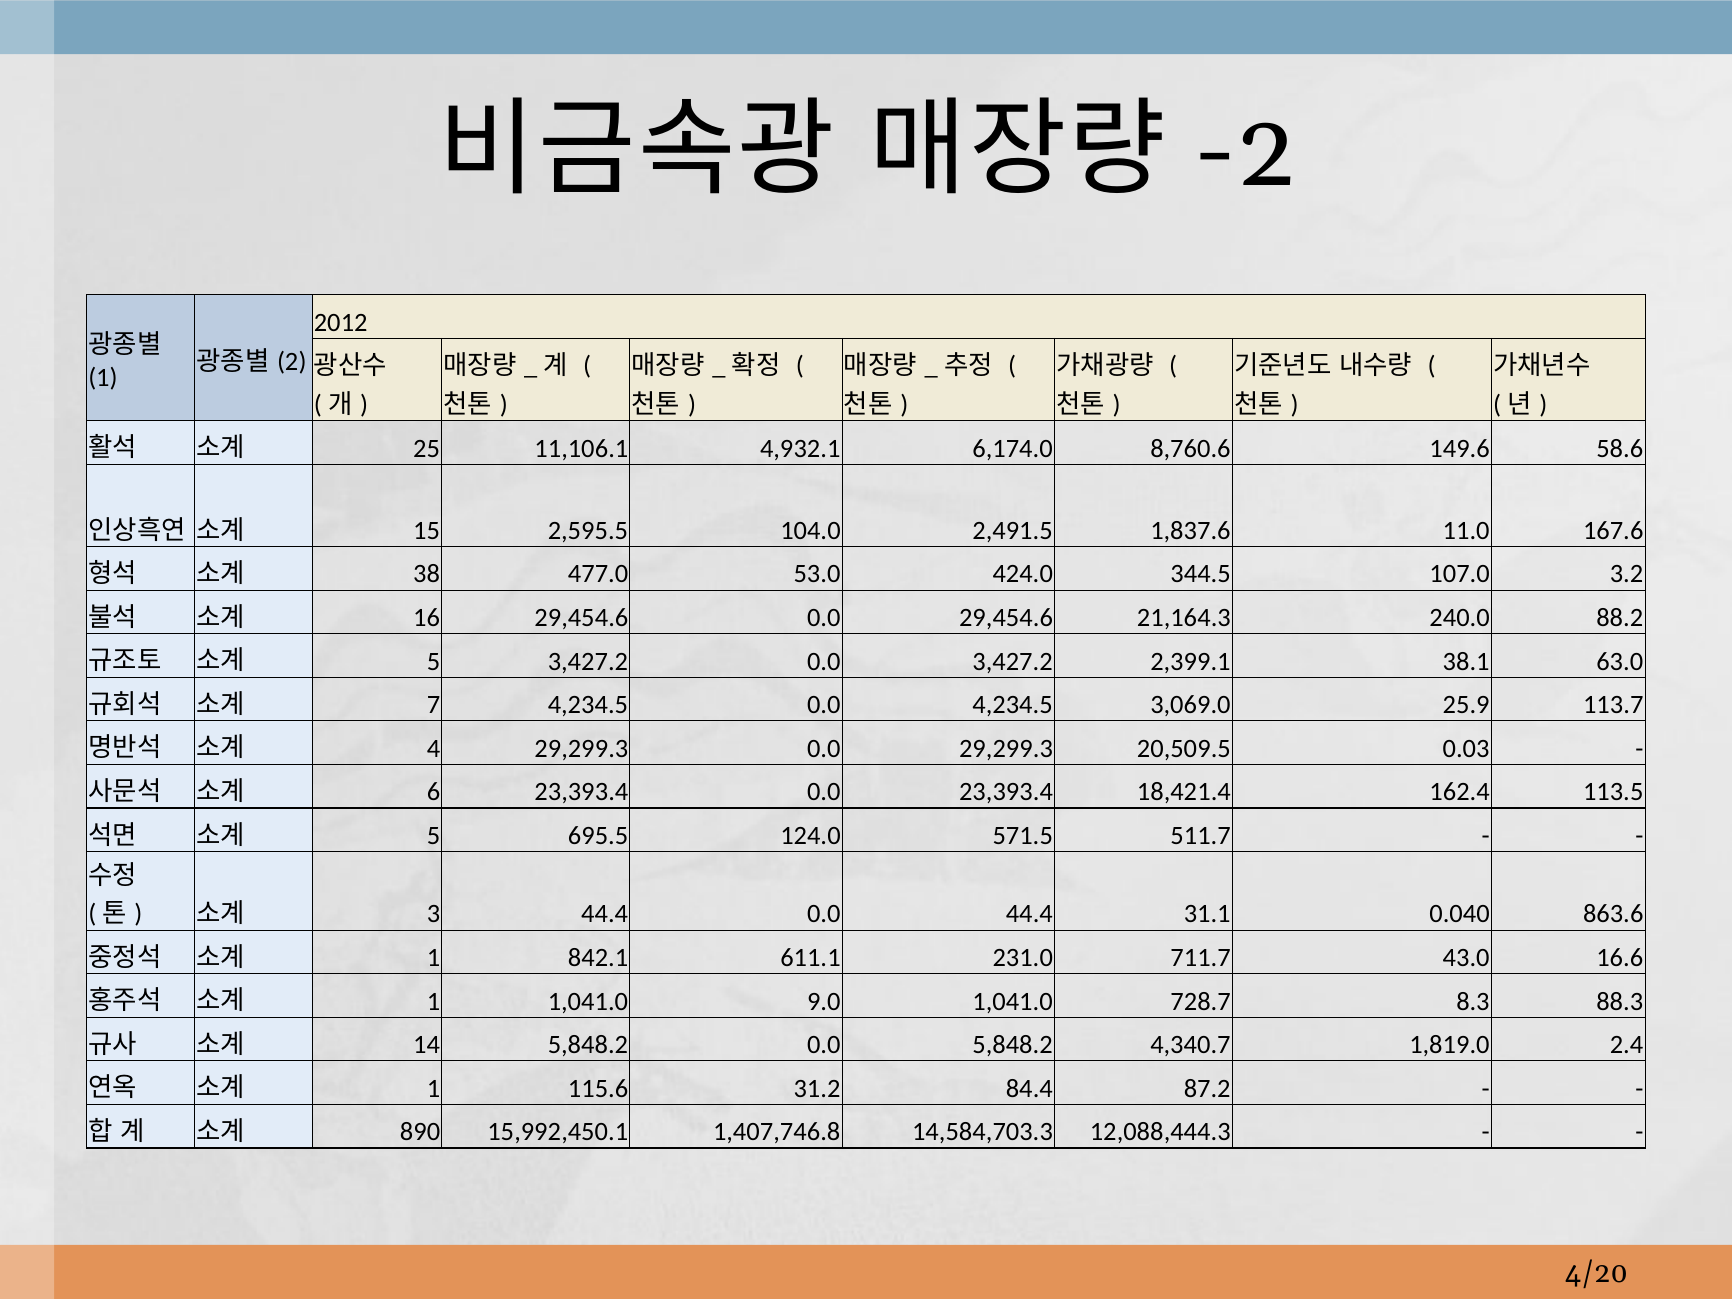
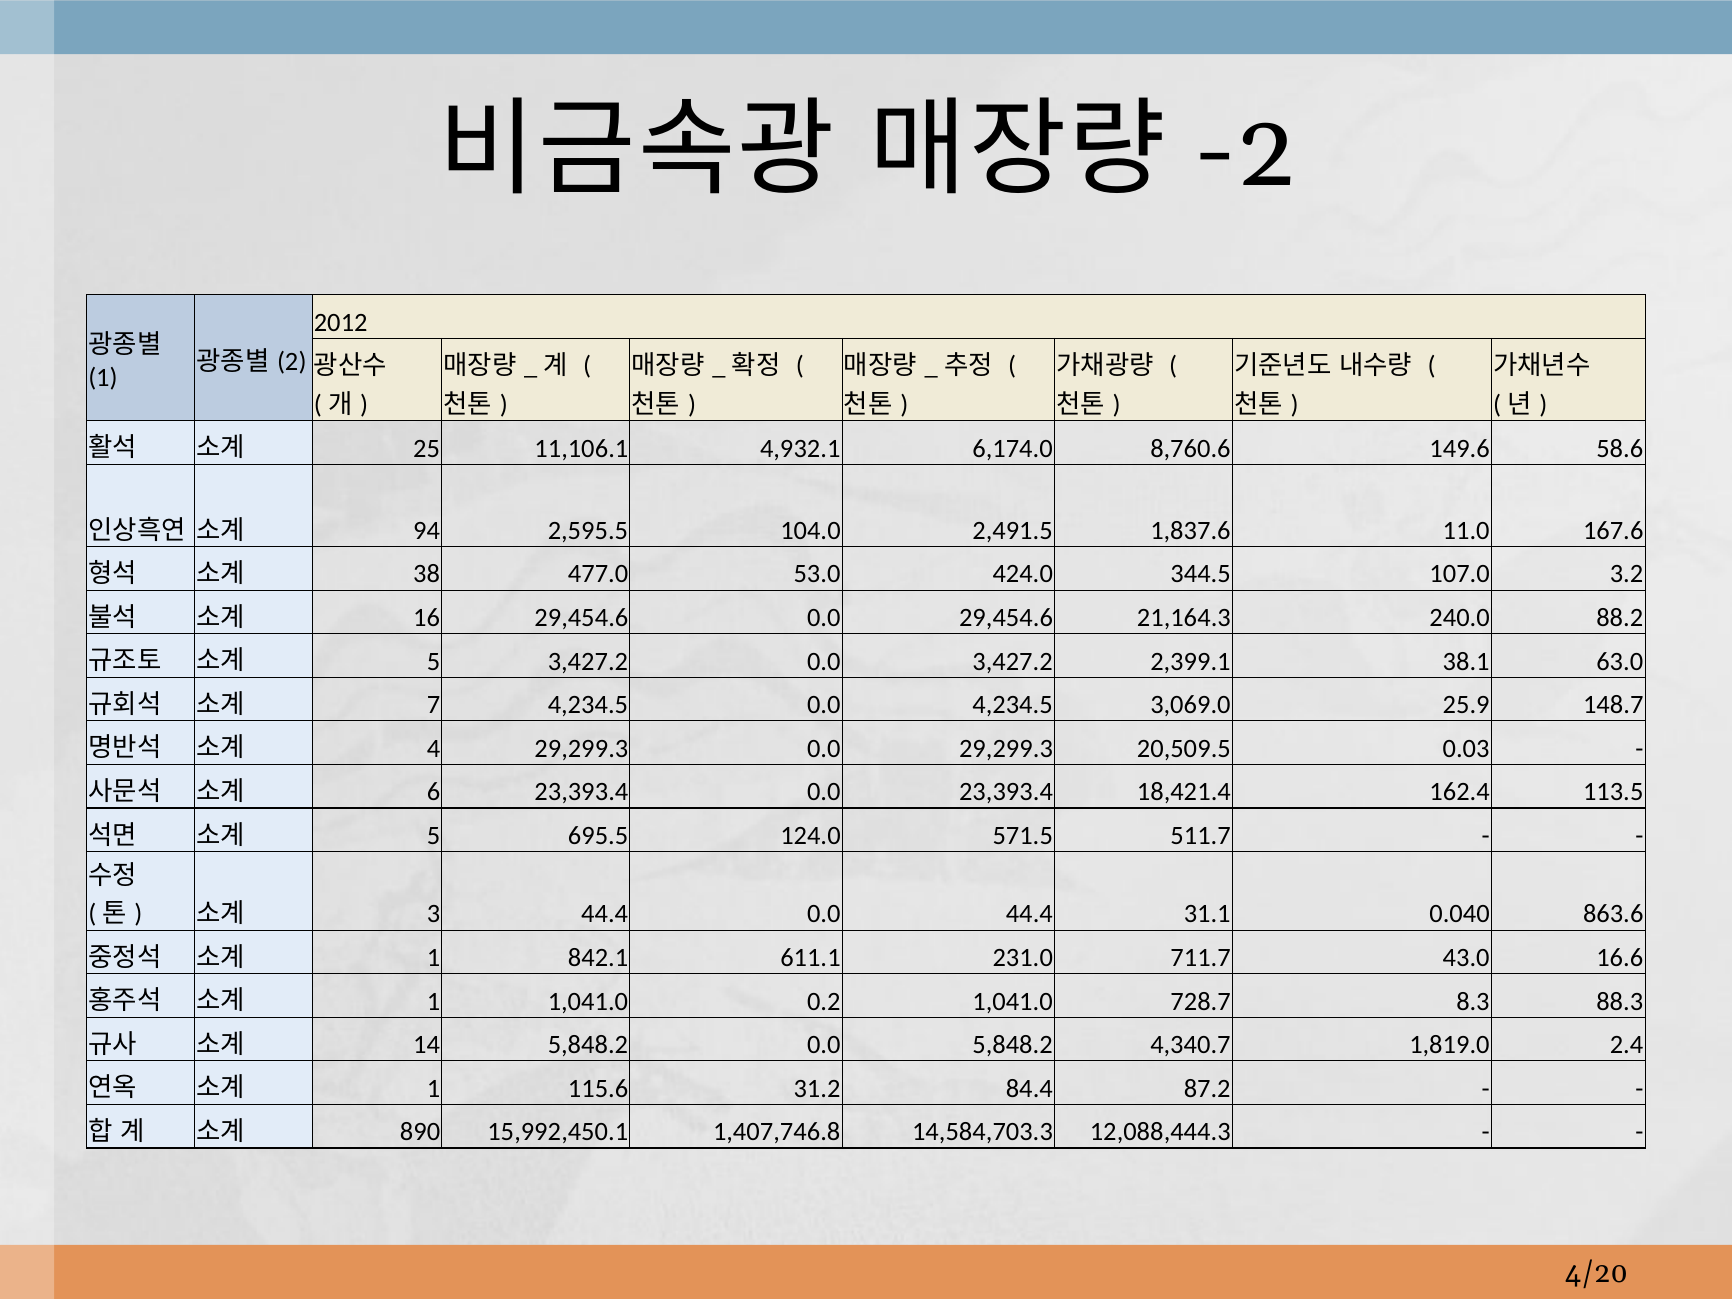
15: 15 -> 94
113.7: 113.7 -> 148.7
9.0: 9.0 -> 0.2
